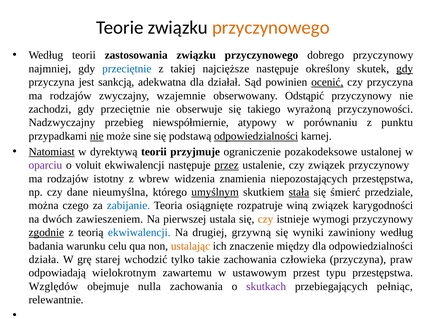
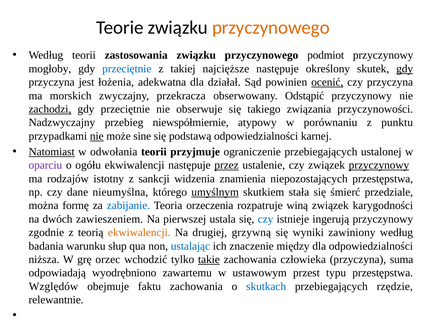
dobrego: dobrego -> podmiot
najmniej: najmniej -> mogłoby
sankcją: sankcją -> łożenia
rodzajów at (71, 96): rodzajów -> morskich
wzajemnie: wzajemnie -> przekracza
zachodzi underline: none -> present
wyrażoną: wyrażoną -> związania
odpowiedzialności at (256, 136) underline: present -> none
dyrektywą: dyrektywą -> odwołania
ograniczenie pozakodeksowe: pozakodeksowe -> przebiegających
voluit: voluit -> ogółu
przyczynowy at (379, 165) underline: none -> present
wbrew: wbrew -> sankcji
stała underline: present -> none
czego: czego -> formę
osiągnięte: osiągnięte -> orzeczenia
czy at (266, 219) colour: orange -> blue
wymogi: wymogi -> ingerują
zgodnie underline: present -> none
ekwiwalencji at (139, 233) colour: blue -> orange
celu: celu -> słup
ustalając colour: orange -> blue
działa: działa -> niższa
starej: starej -> orzec
takie underline: none -> present
praw: praw -> suma
wielokrotnym: wielokrotnym -> wyodrębniono
nulla: nulla -> faktu
skutkach colour: purple -> blue
pełniąc: pełniąc -> rzędzie
